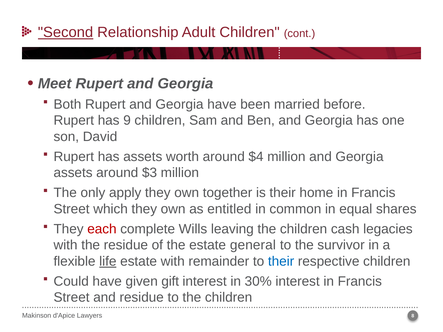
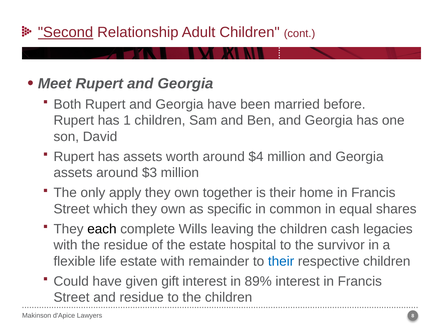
9: 9 -> 1
entitled: entitled -> specific
each colour: red -> black
general: general -> hospital
life underline: present -> none
30%: 30% -> 89%
